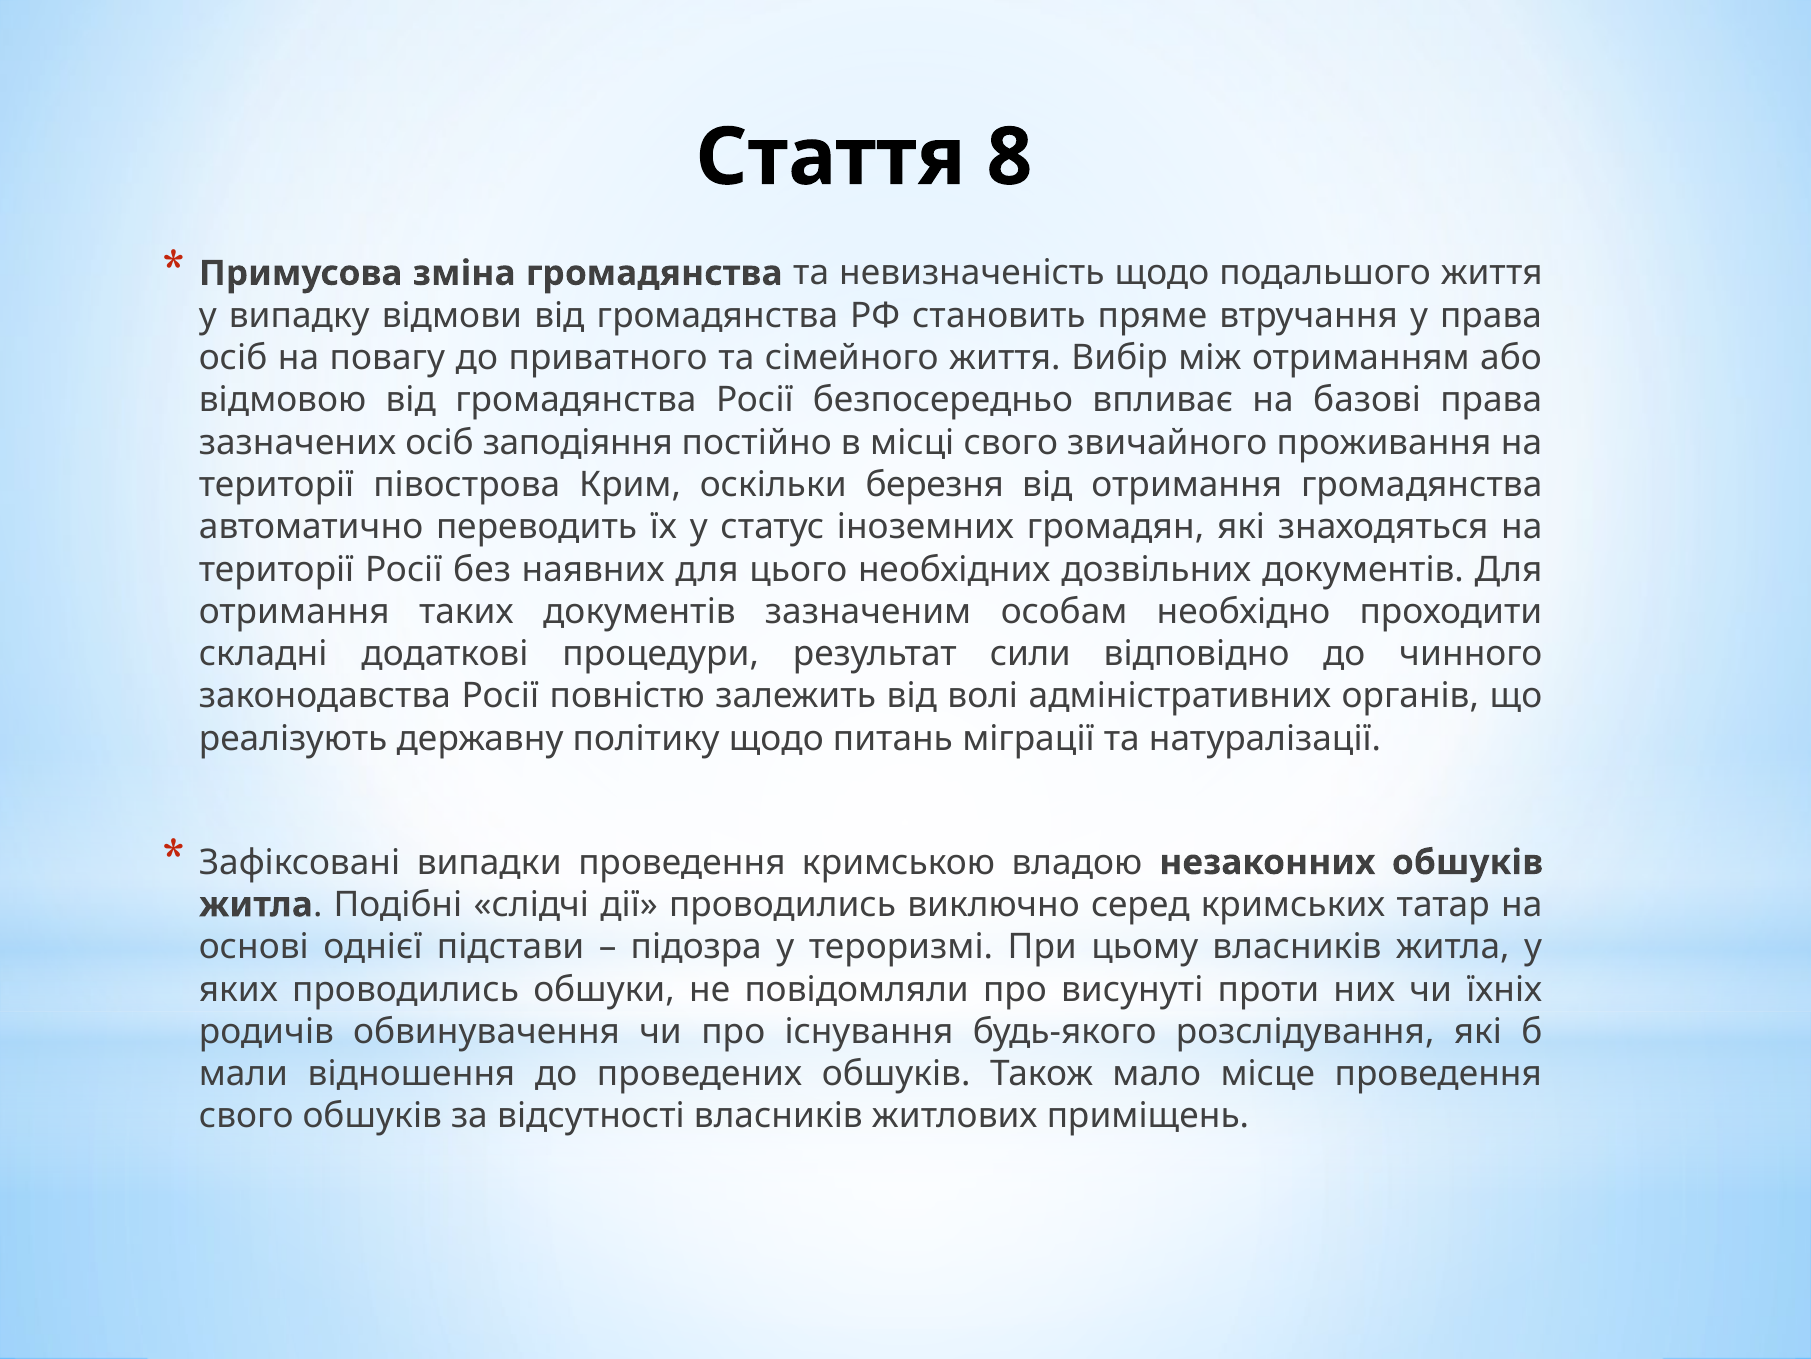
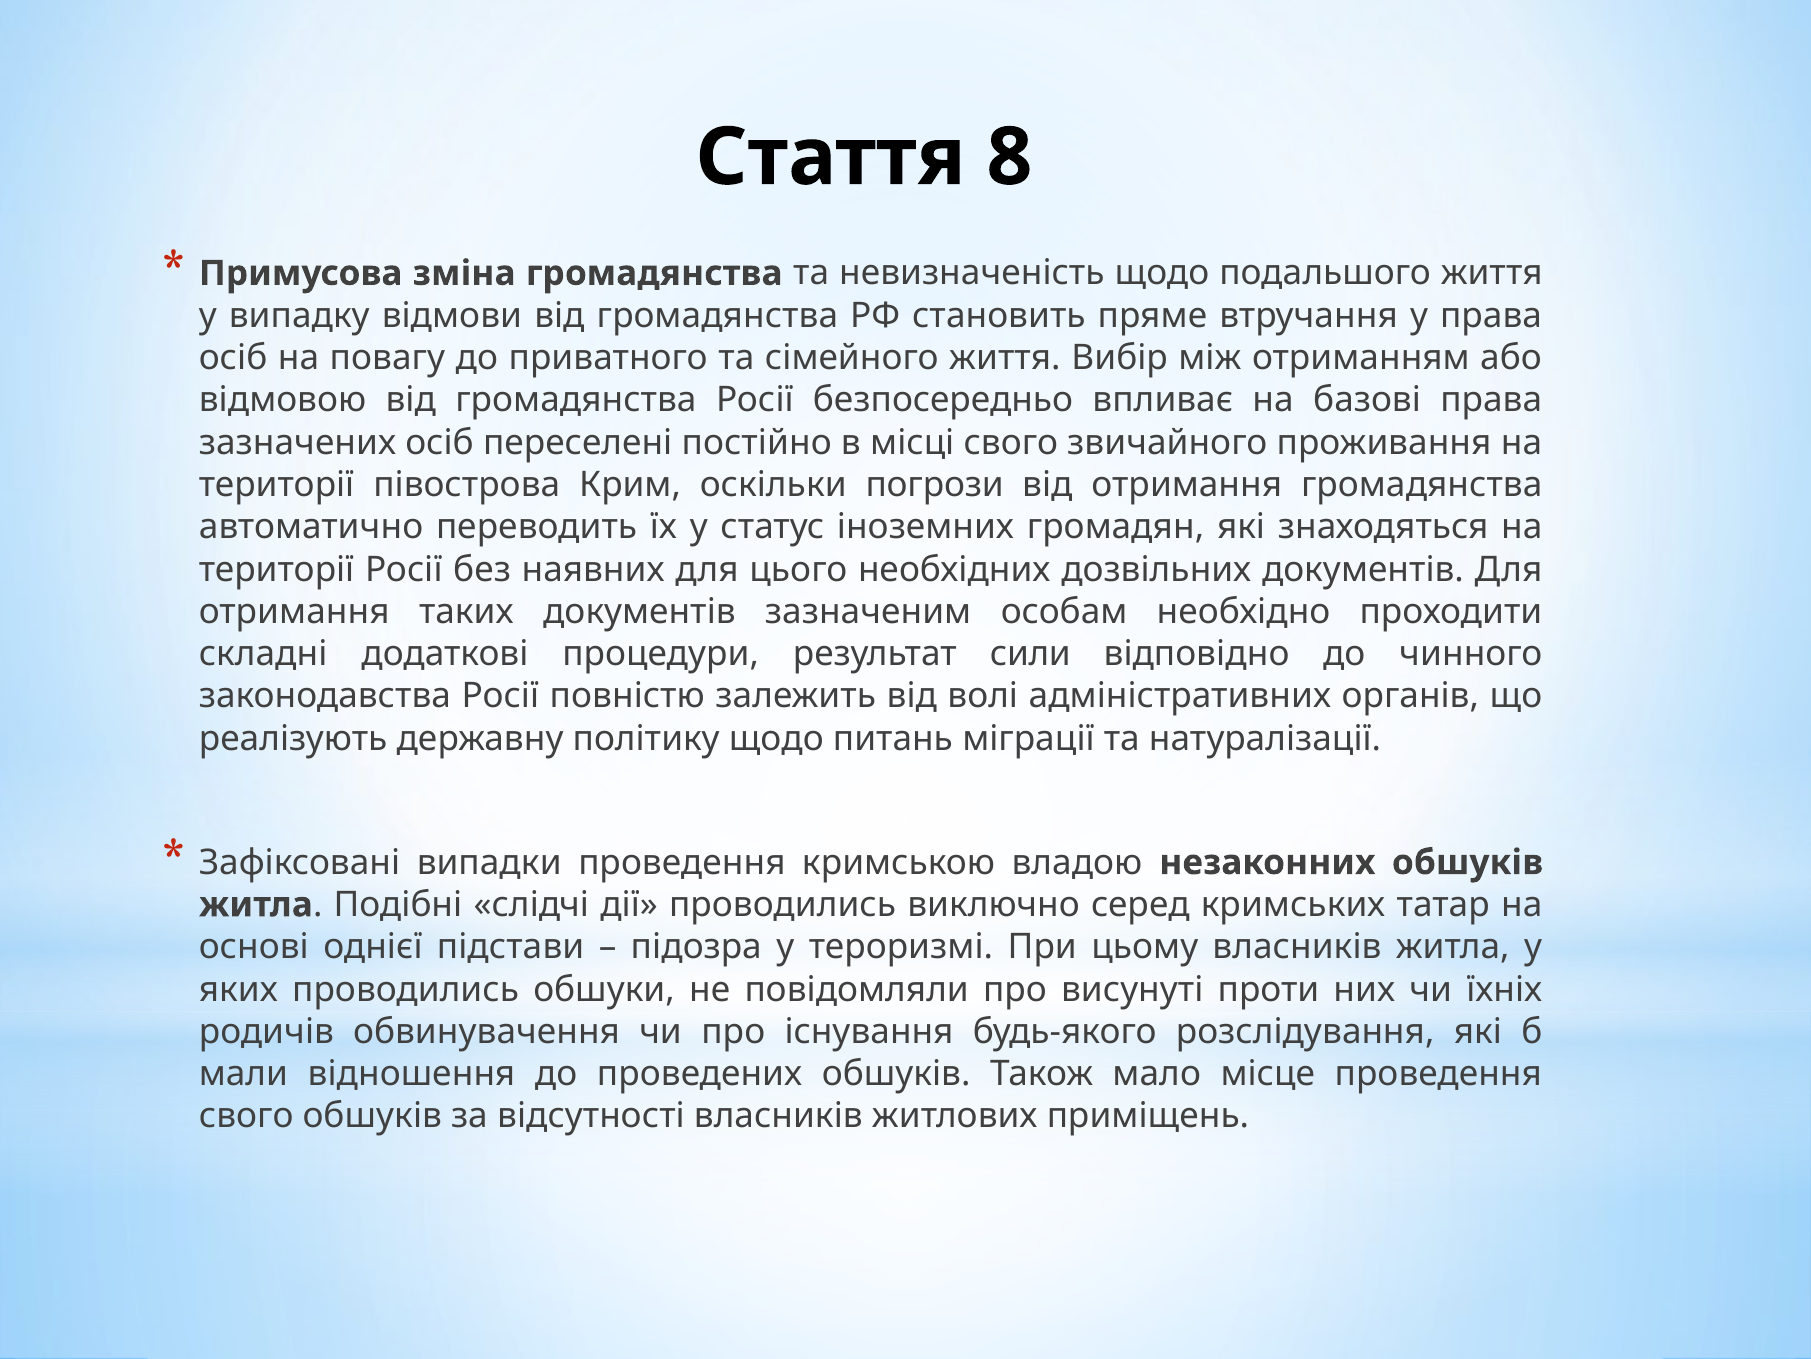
заподіяння: заподіяння -> переселені
березня: березня -> погрози
